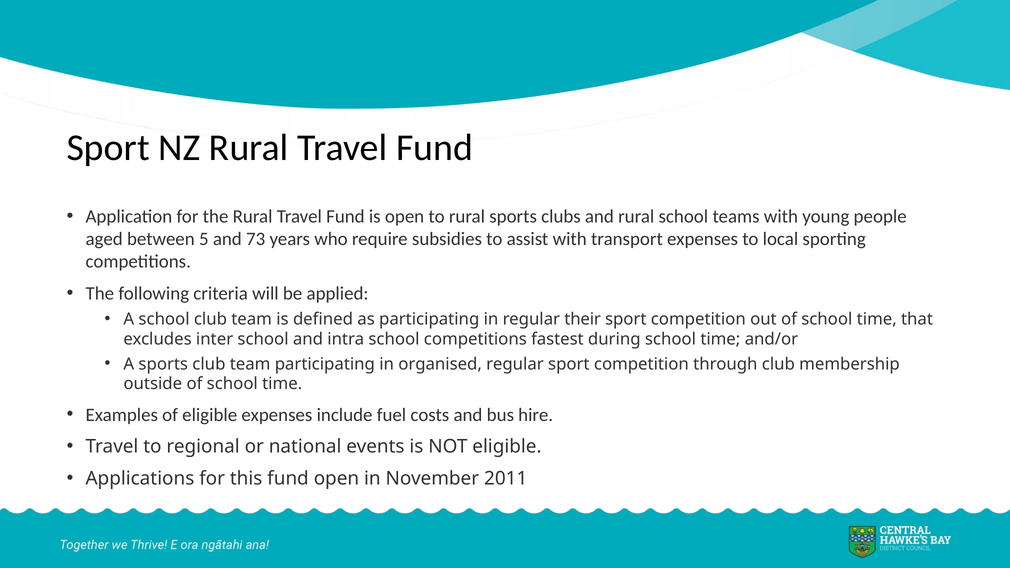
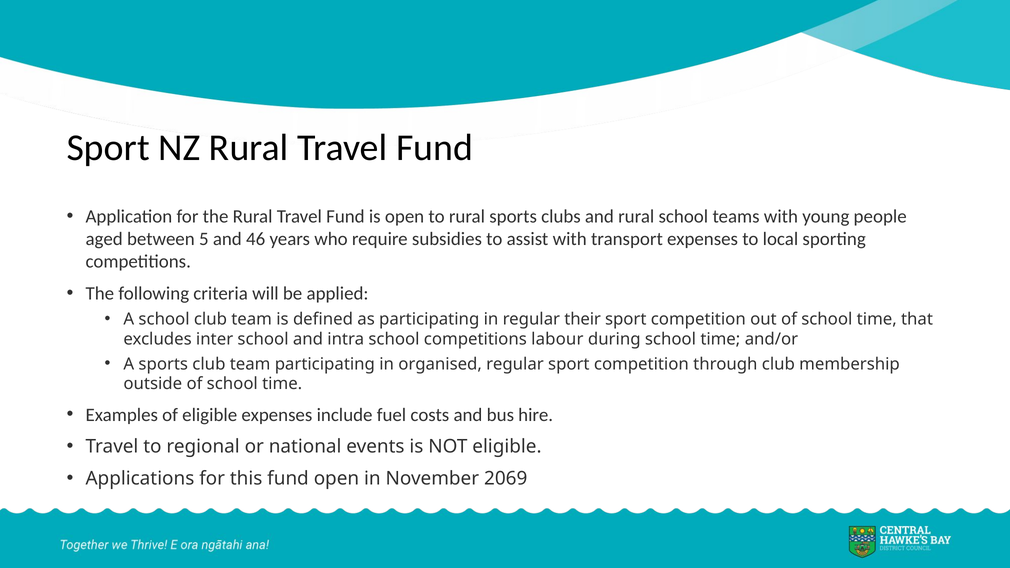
73: 73 -> 46
fastest: fastest -> labour
2011: 2011 -> 2069
